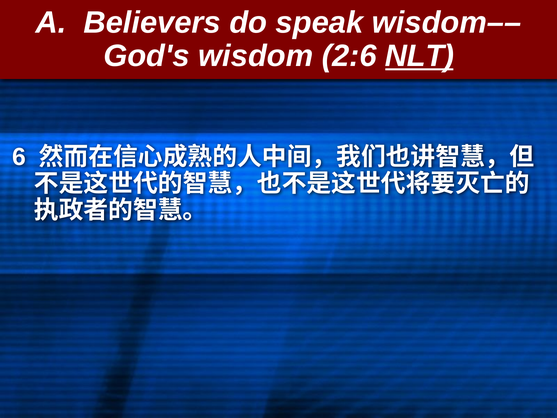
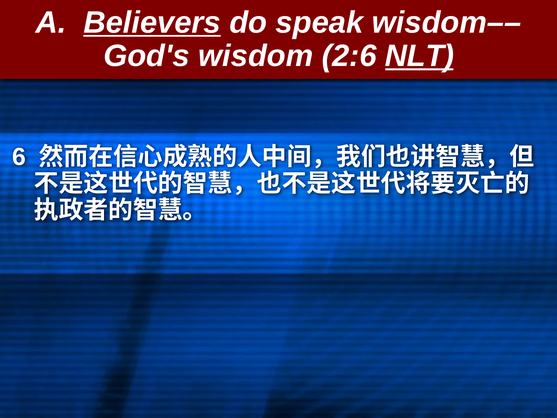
Believers underline: none -> present
